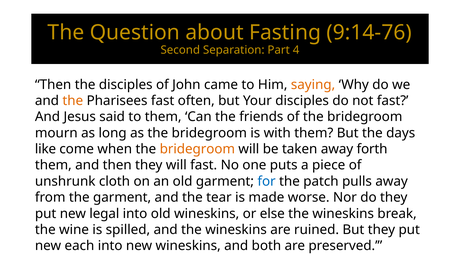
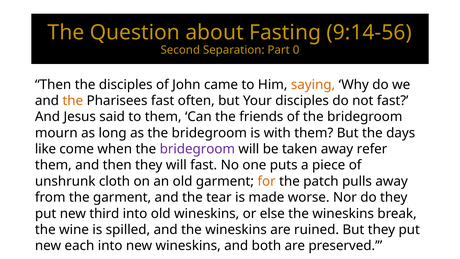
9:14-76: 9:14-76 -> 9:14-56
4: 4 -> 0
bridegroom at (197, 149) colour: orange -> purple
forth: forth -> refer
for colour: blue -> orange
legal: legal -> third
